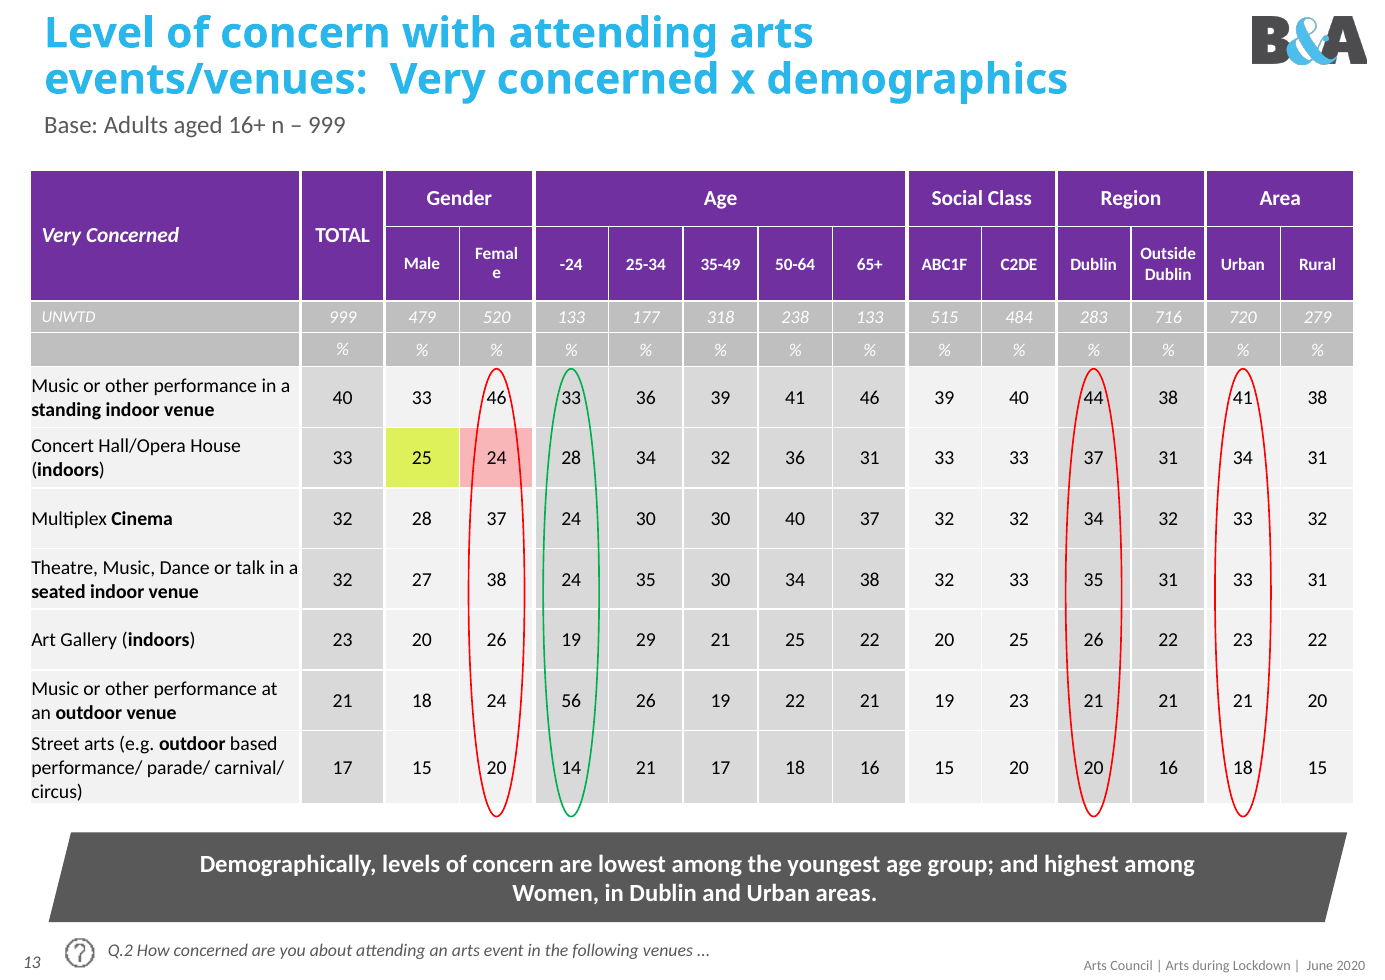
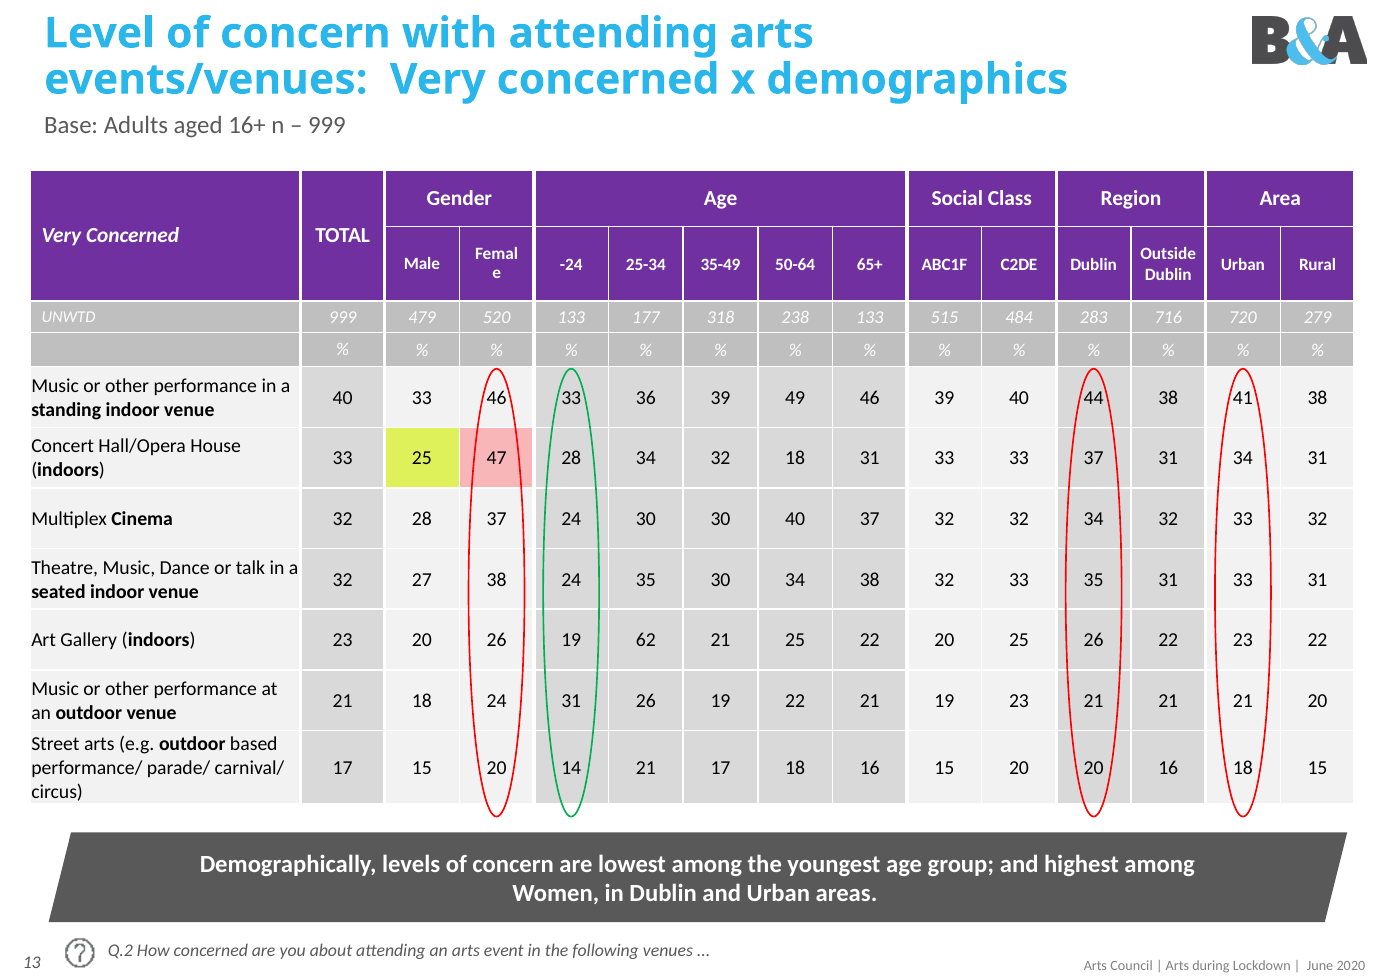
39 41: 41 -> 49
25 24: 24 -> 47
32 36: 36 -> 18
29: 29 -> 62
24 56: 56 -> 31
